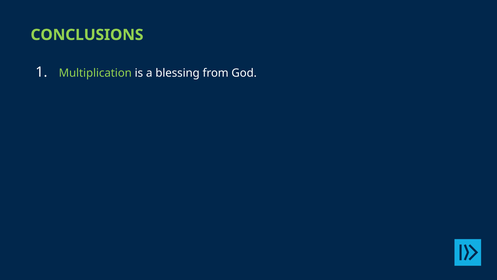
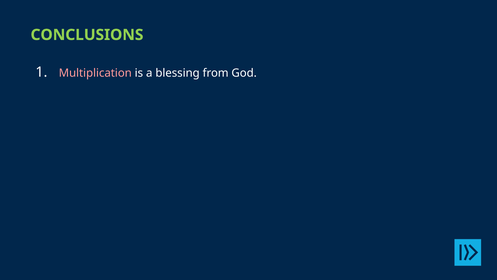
Multiplication colour: light green -> pink
